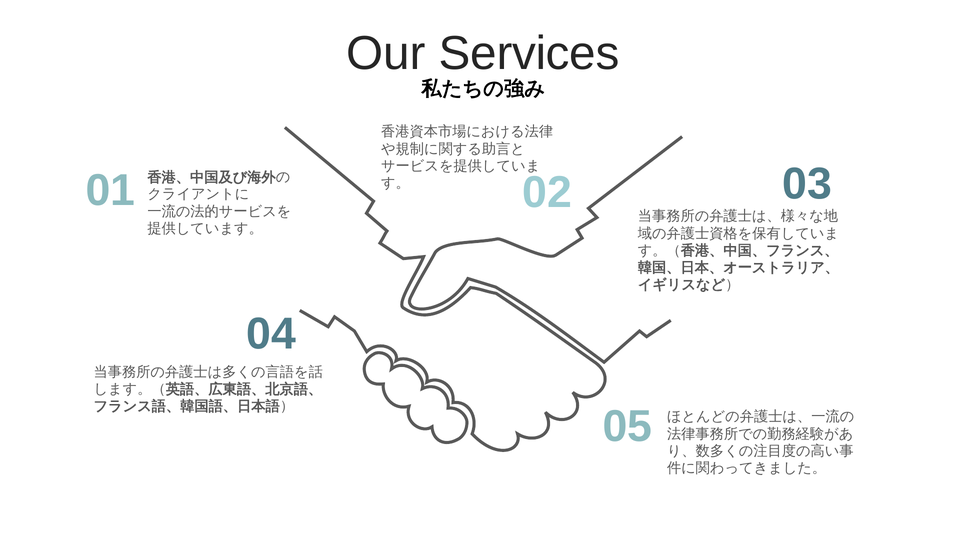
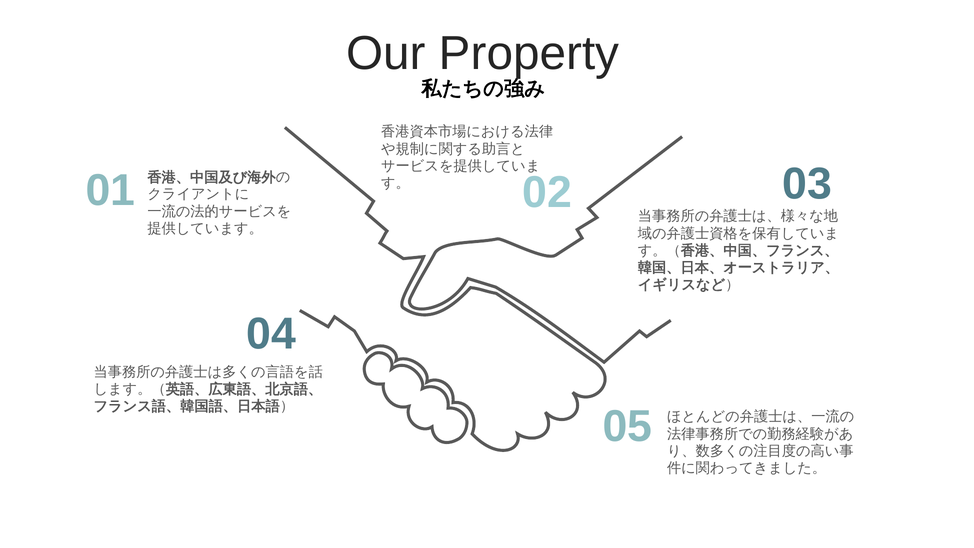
Services: Services -> Property
